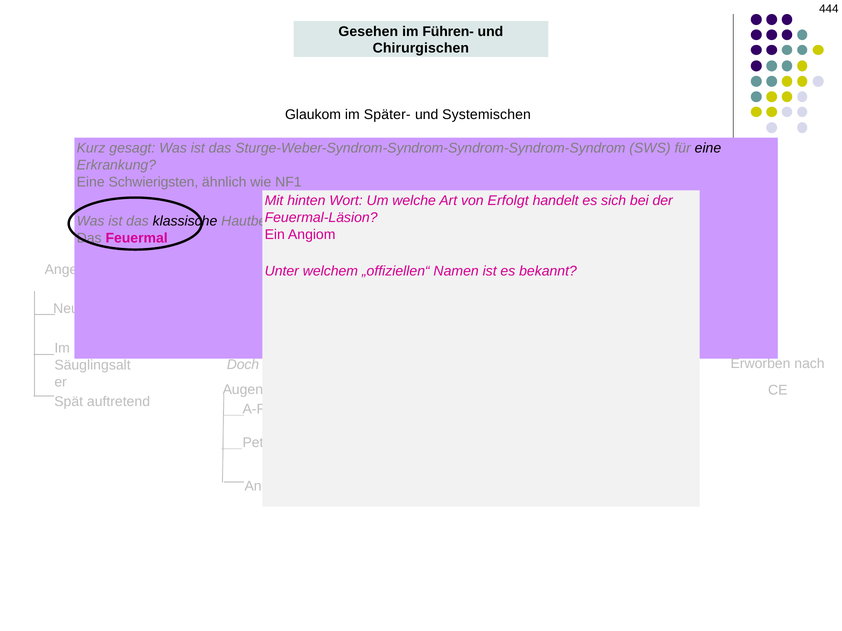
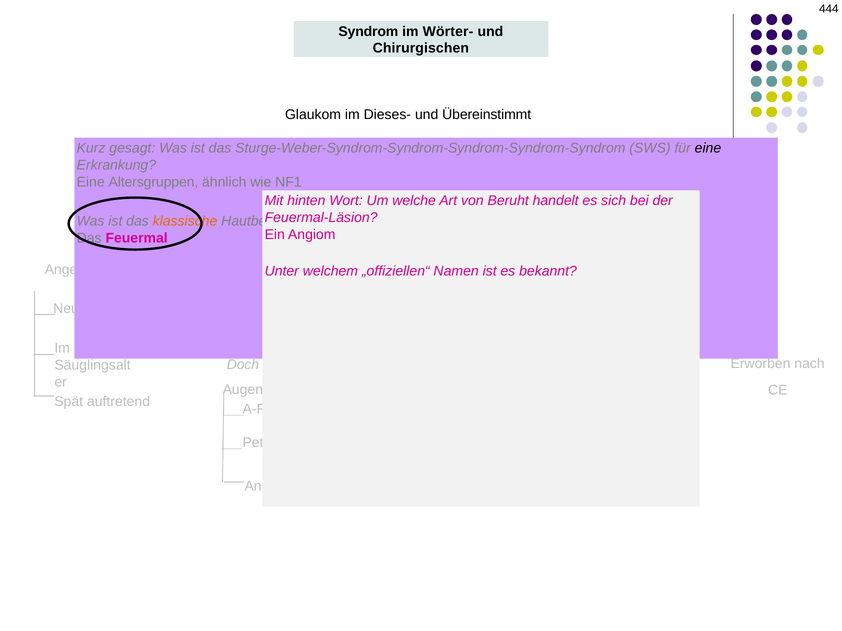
Gesehen at (368, 32): Gesehen -> Syndrom
Führen-: Führen- -> Wörter-
Später-: Später- -> Dieses-
Systemischen: Systemischen -> Übereinstimmt
Schwierigsten: Schwierigsten -> Altersgruppen
Erfolgt: Erfolgt -> Beruht
klassische at (185, 221) colour: black -> orange
